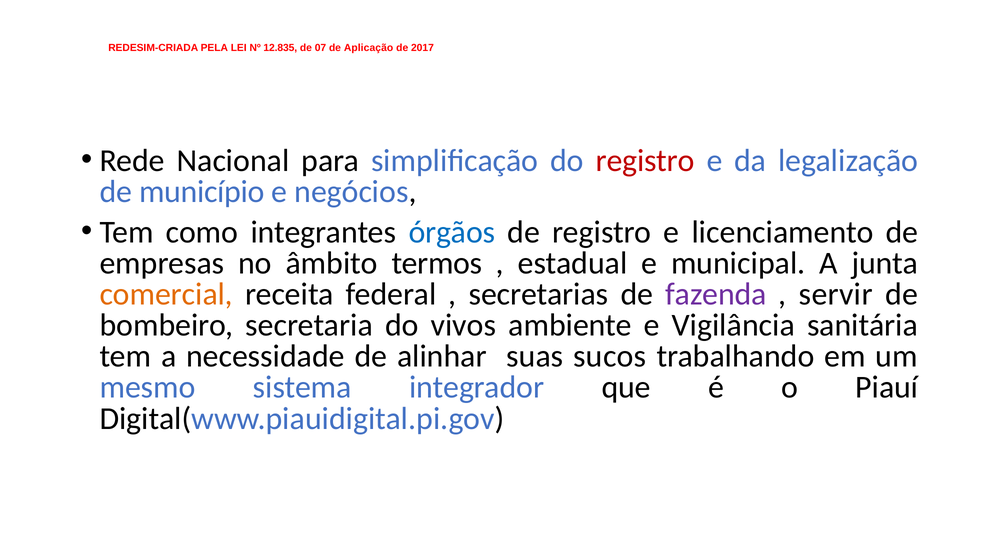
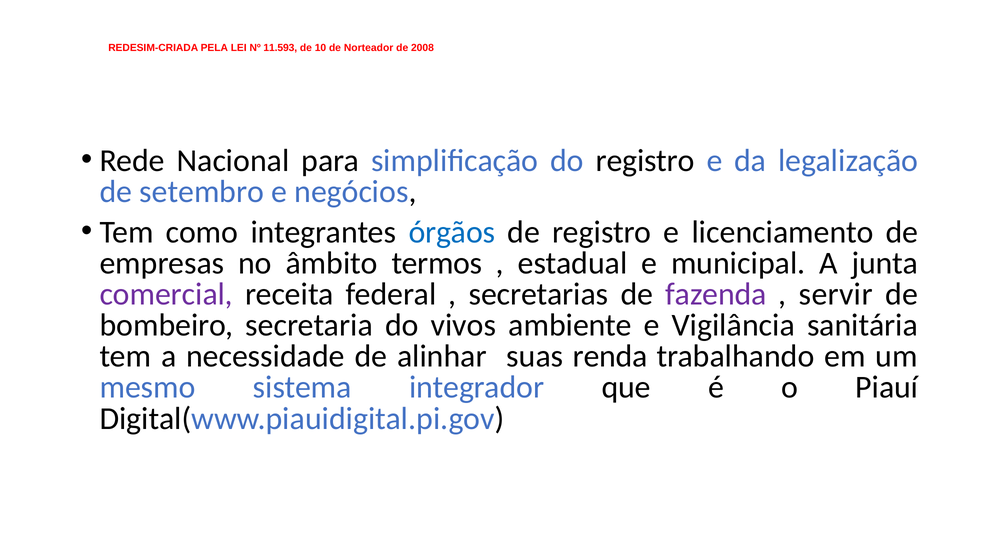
12.835: 12.835 -> 11.593
07: 07 -> 10
Aplicação: Aplicação -> Norteador
2017: 2017 -> 2008
registro at (645, 161) colour: red -> black
município: município -> setembro
comercial colour: orange -> purple
sucos: sucos -> renda
